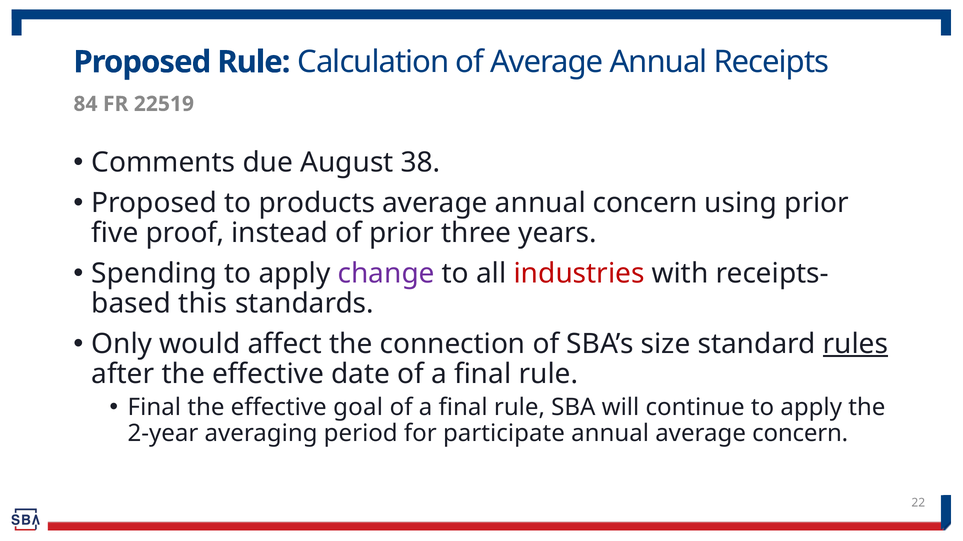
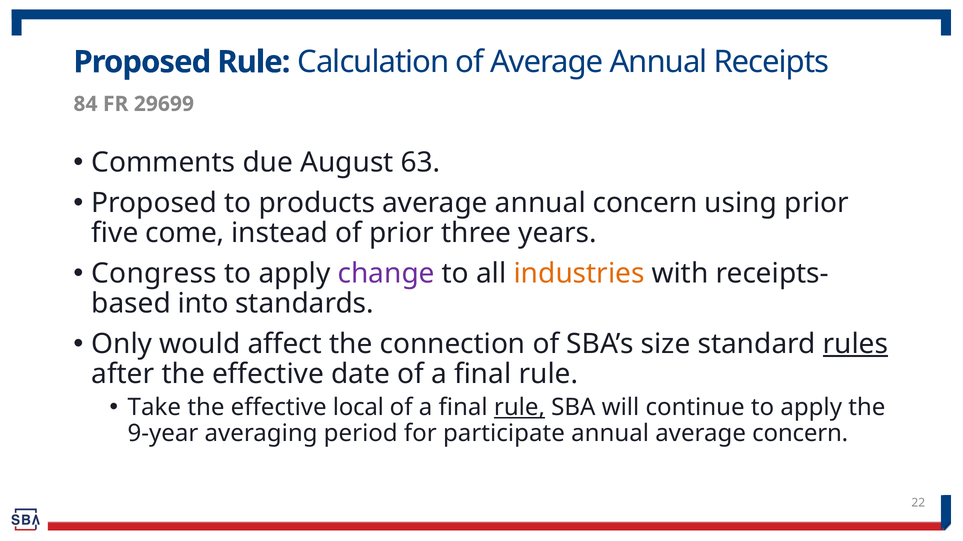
22519: 22519 -> 29699
38: 38 -> 63
proof: proof -> come
Spending: Spending -> Congress
industries colour: red -> orange
this: this -> into
Final at (154, 408): Final -> Take
goal: goal -> local
rule at (519, 408) underline: none -> present
2-year: 2-year -> 9-year
